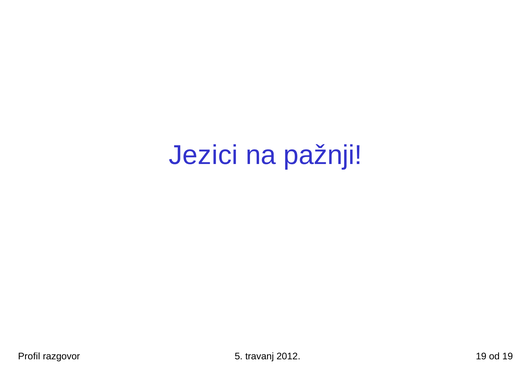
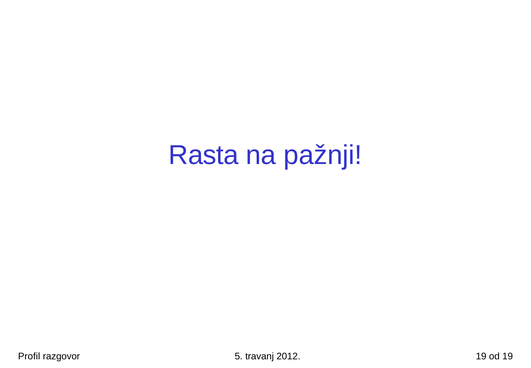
Jezici: Jezici -> Rasta
